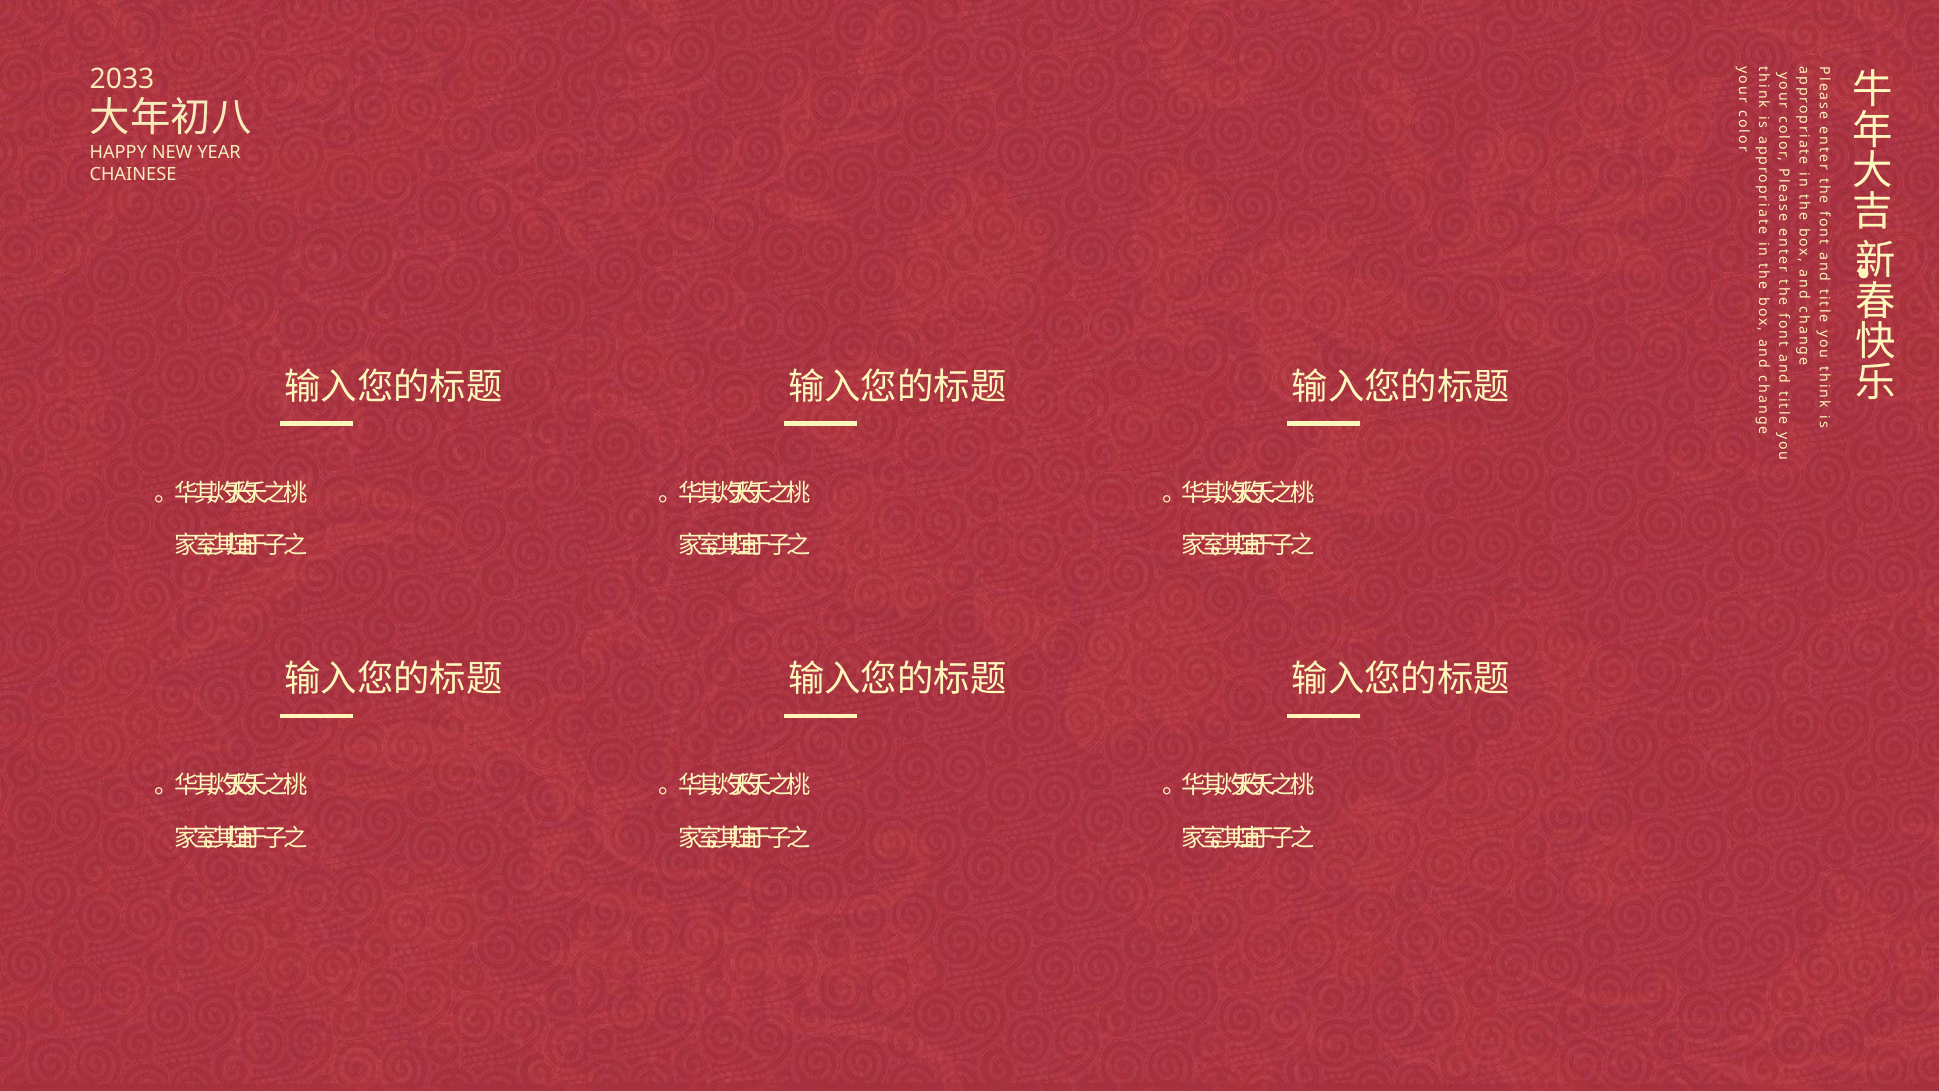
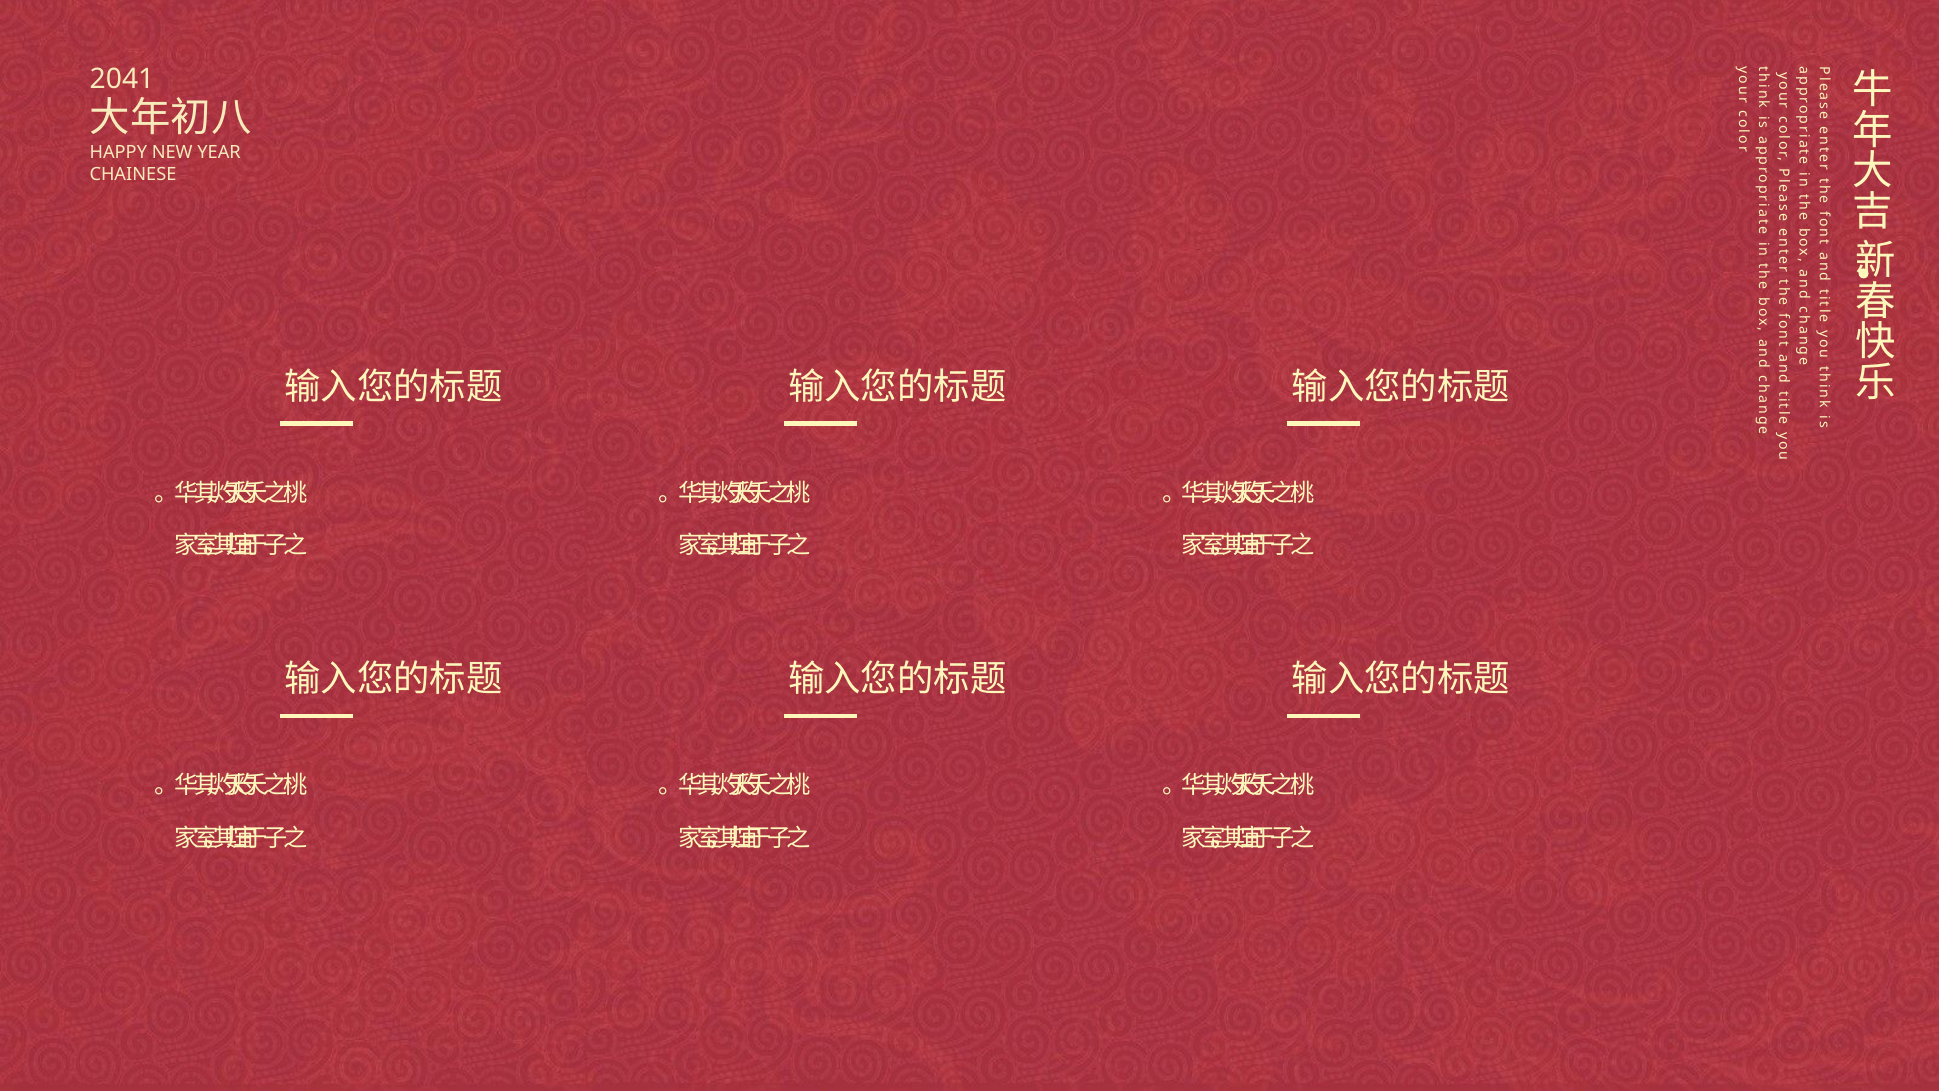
2033: 2033 -> 2041
